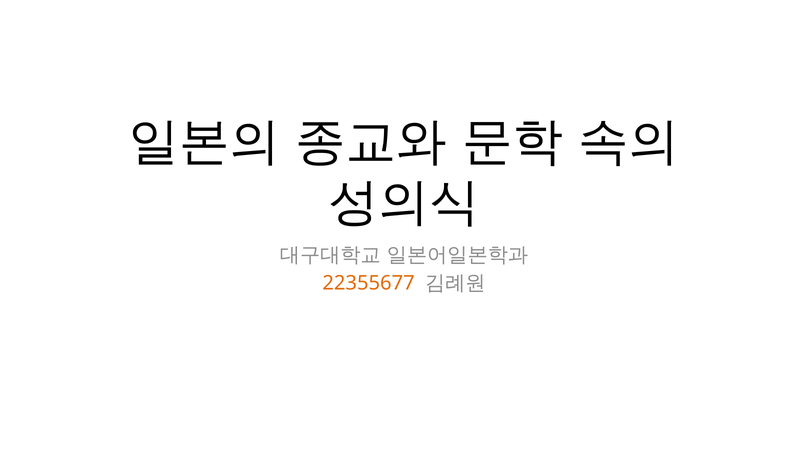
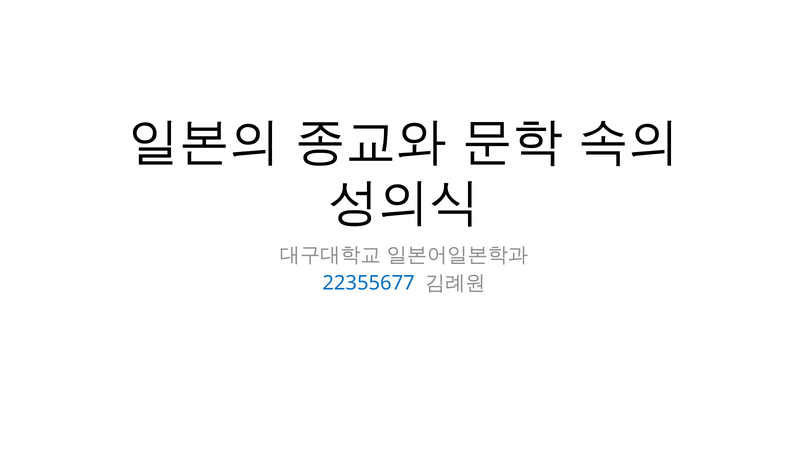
22355677 colour: orange -> blue
